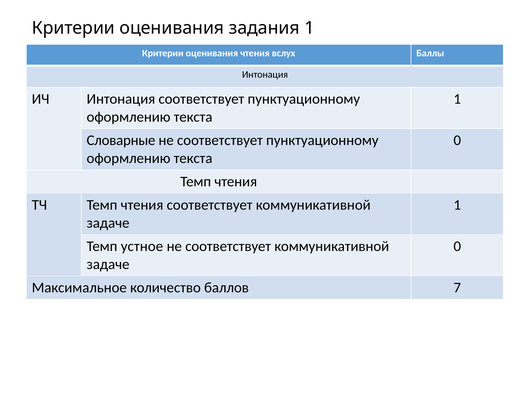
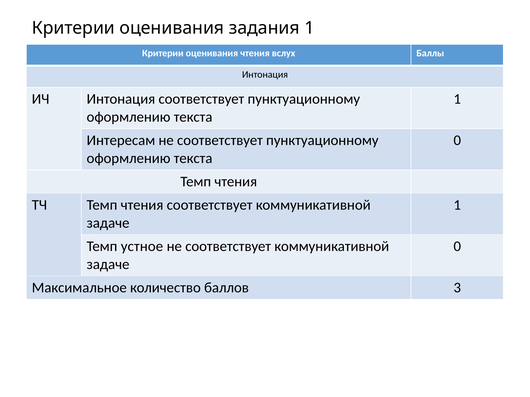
Словарные: Словарные -> Интересам
7: 7 -> 3
